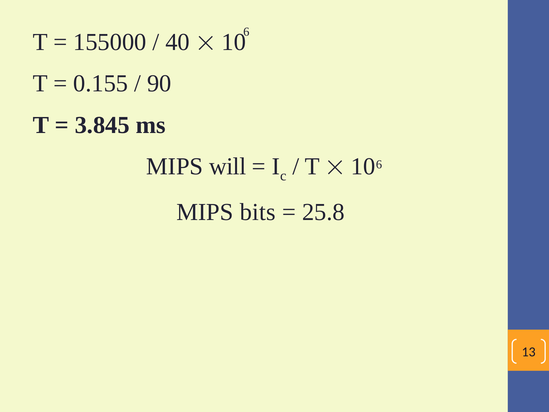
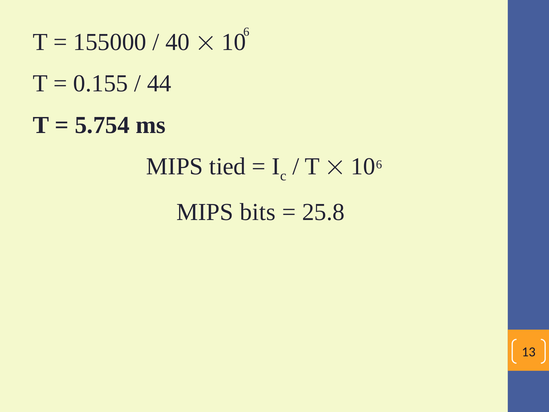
90: 90 -> 44
3.845: 3.845 -> 5.754
will: will -> tied
